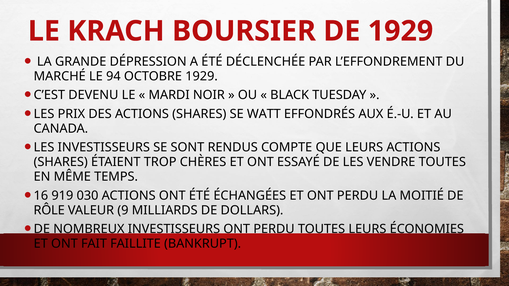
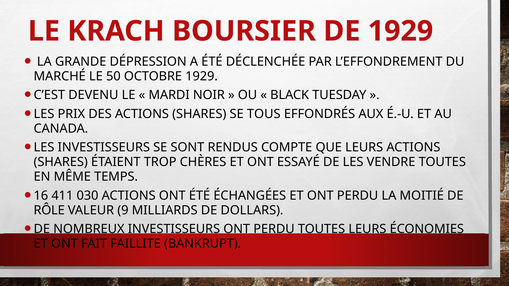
94: 94 -> 50
WATT: WATT -> TOUS
919: 919 -> 411
